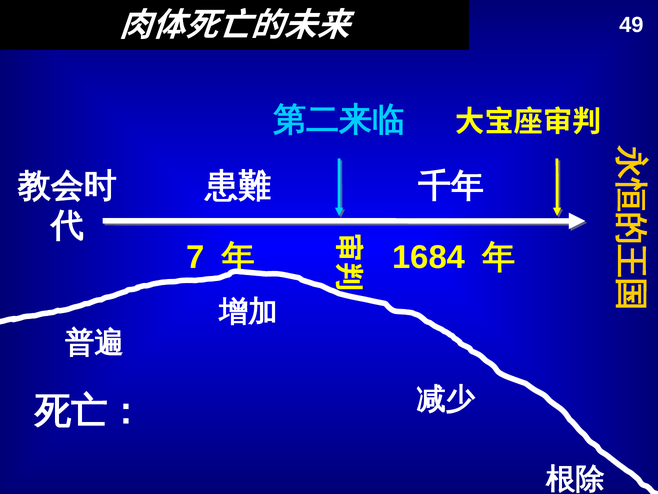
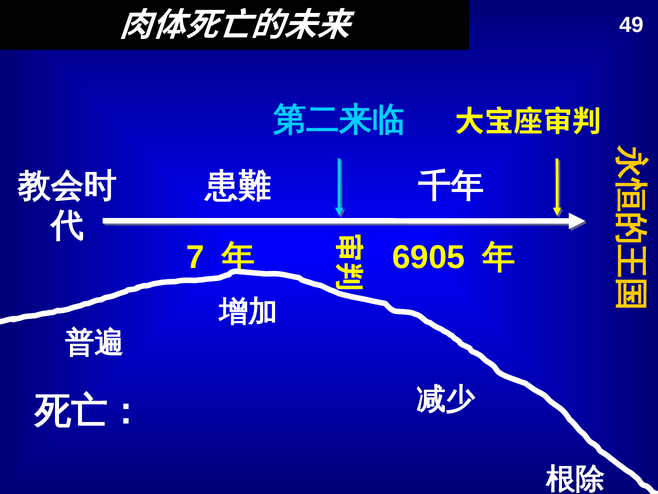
1684: 1684 -> 6905
